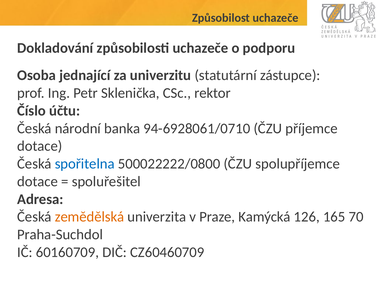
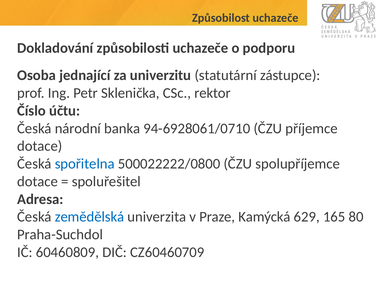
zemědělská colour: orange -> blue
126: 126 -> 629
70: 70 -> 80
60160709: 60160709 -> 60460809
